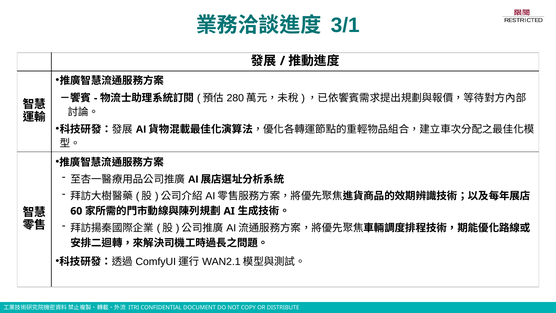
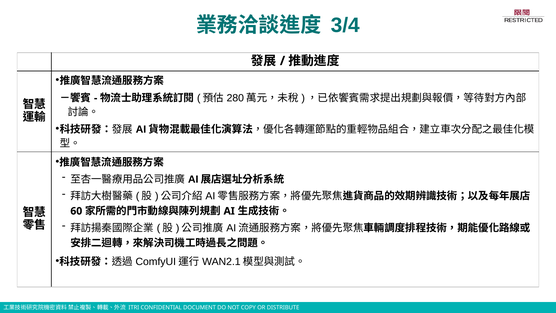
3/1: 3/1 -> 3/4
